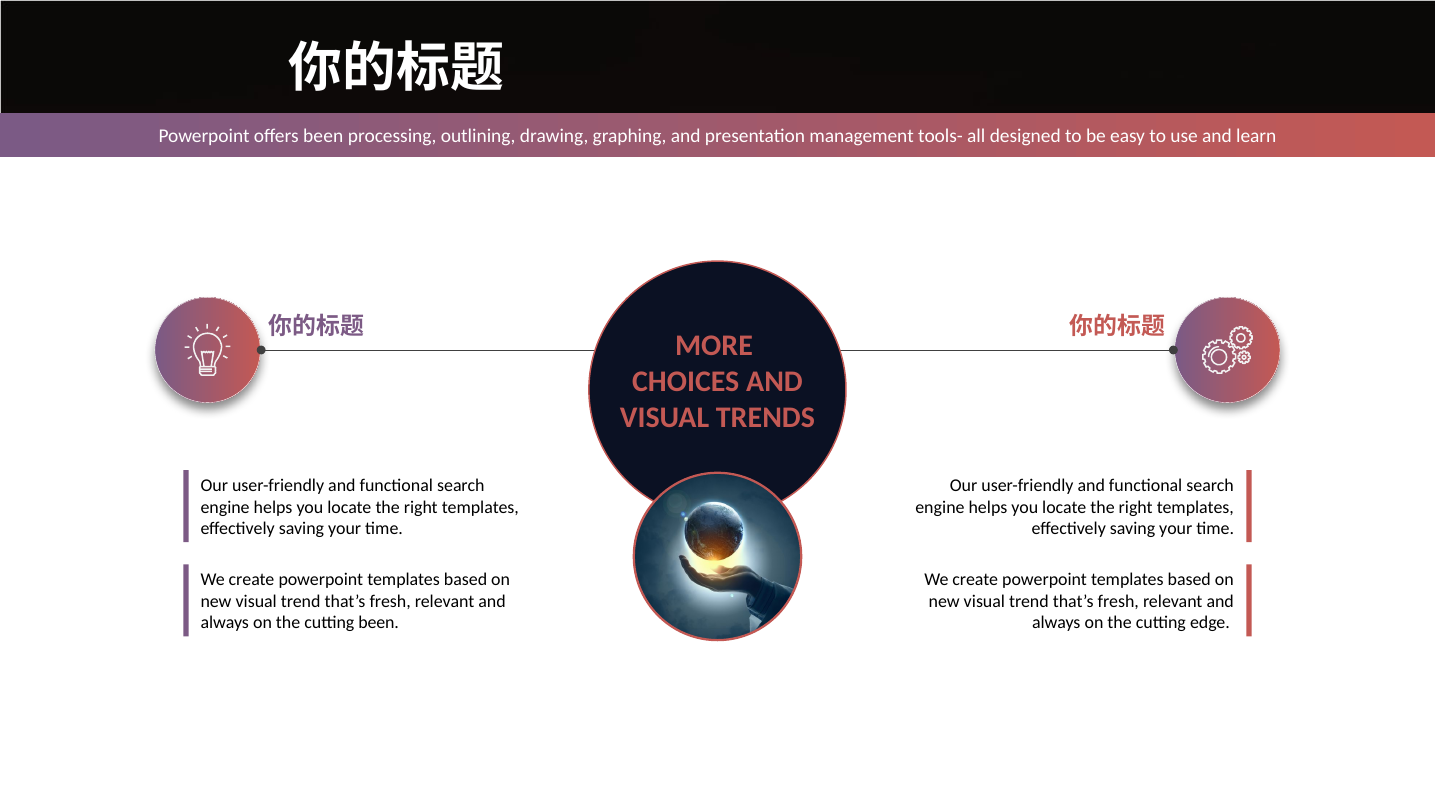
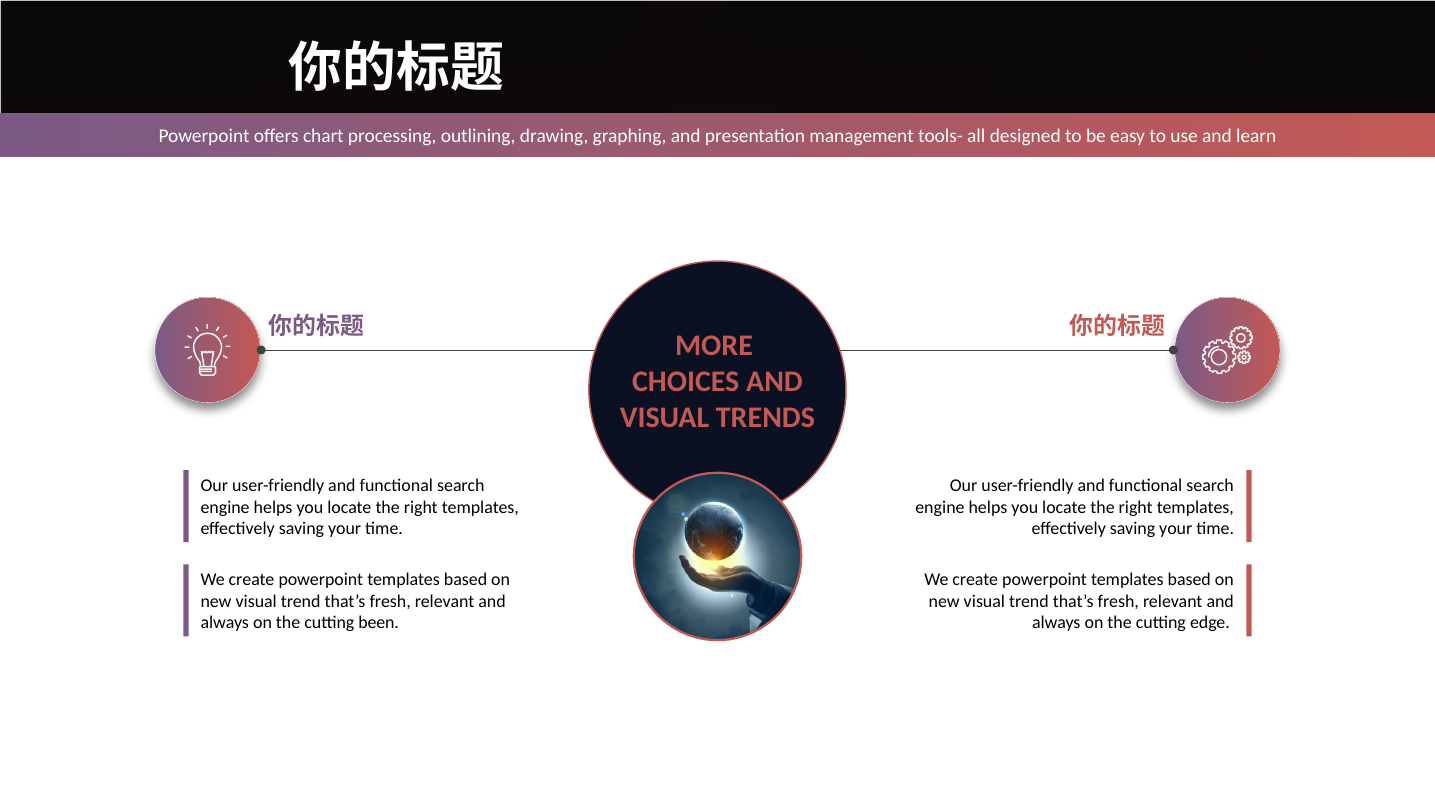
offers been: been -> chart
